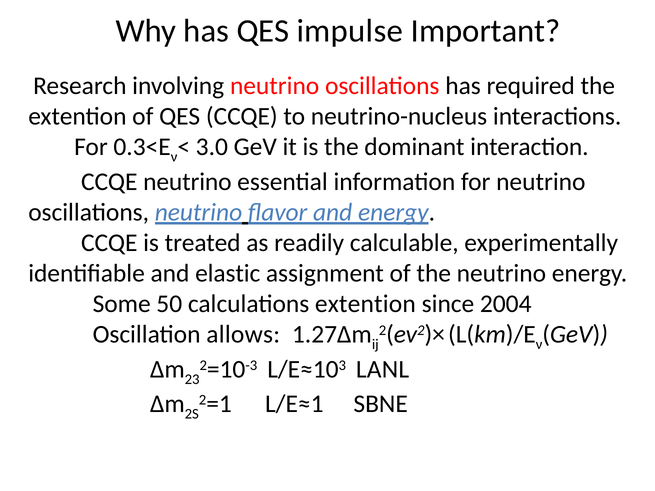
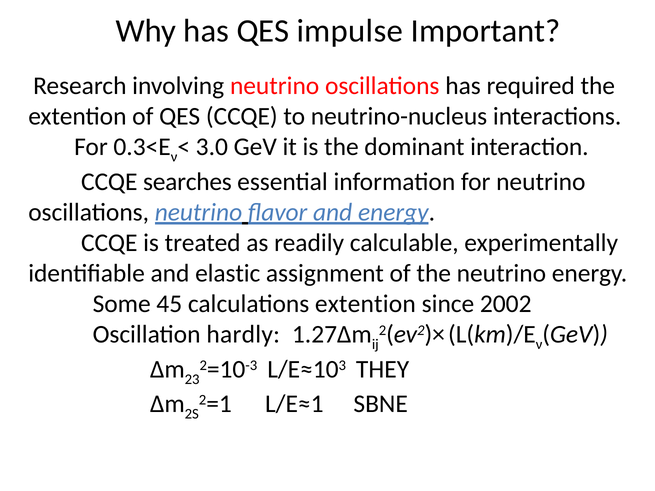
CCQE neutrino: neutrino -> searches
50: 50 -> 45
2004: 2004 -> 2002
allows: allows -> hardly
LANL: LANL -> THEY
